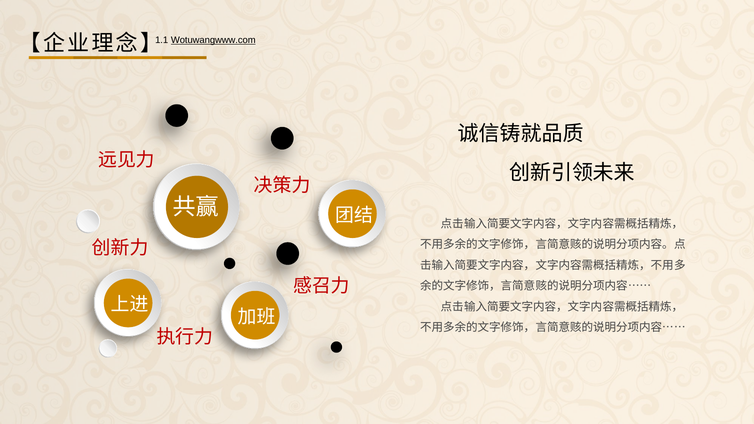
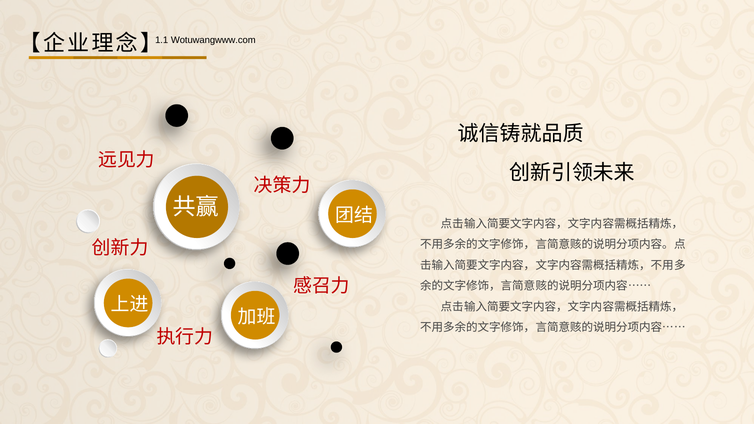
Wotuwangwww.com underline: present -> none
